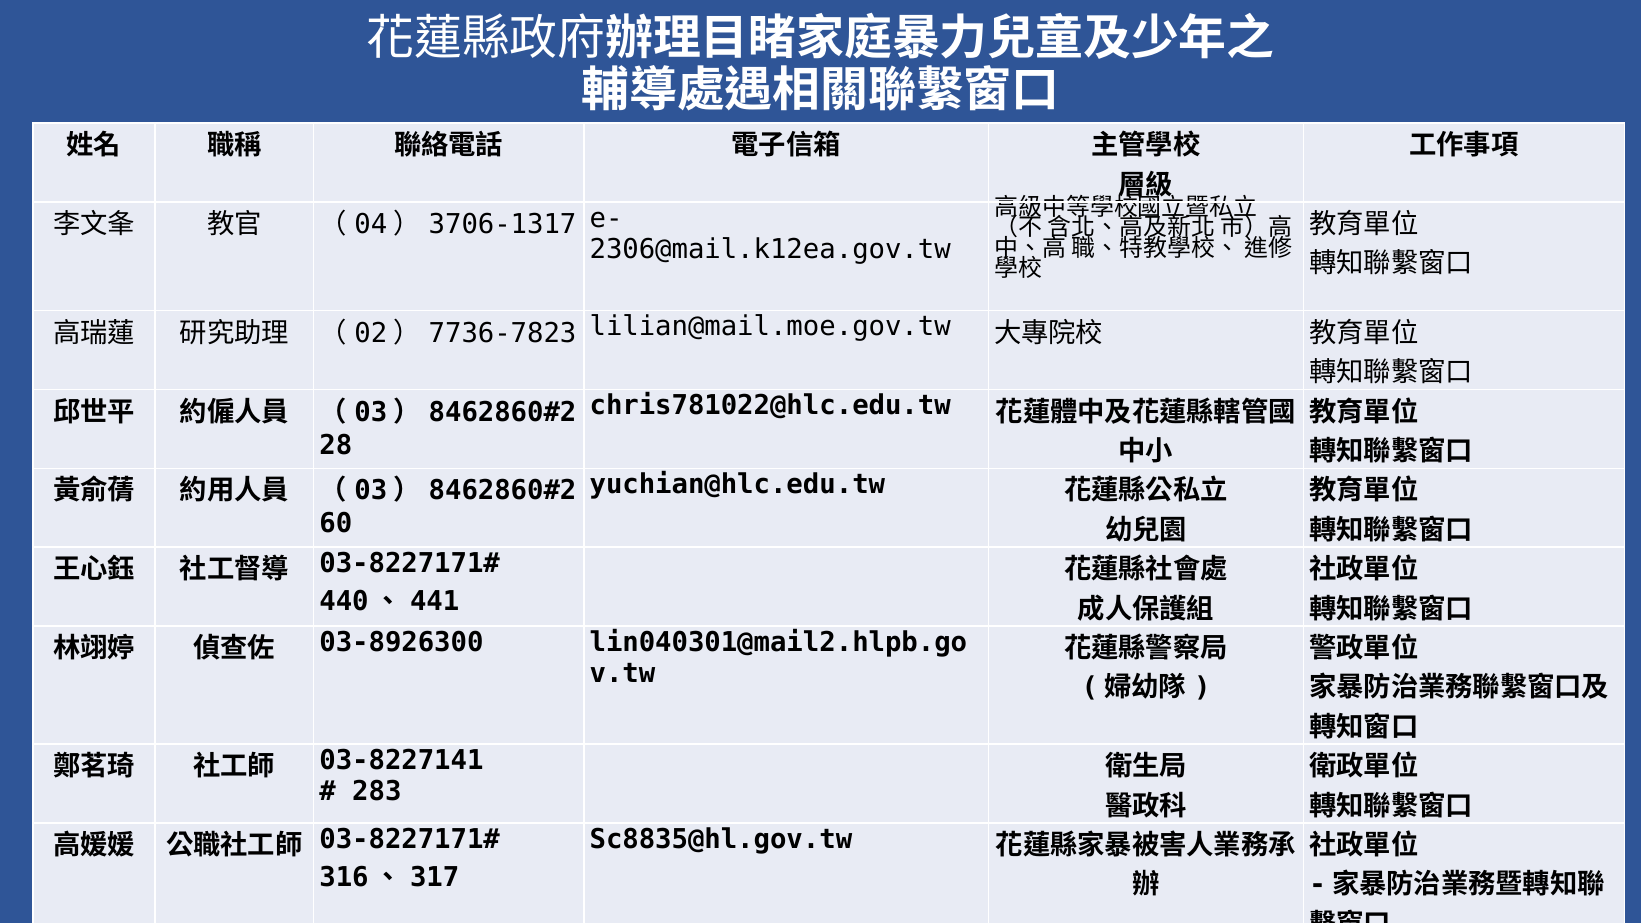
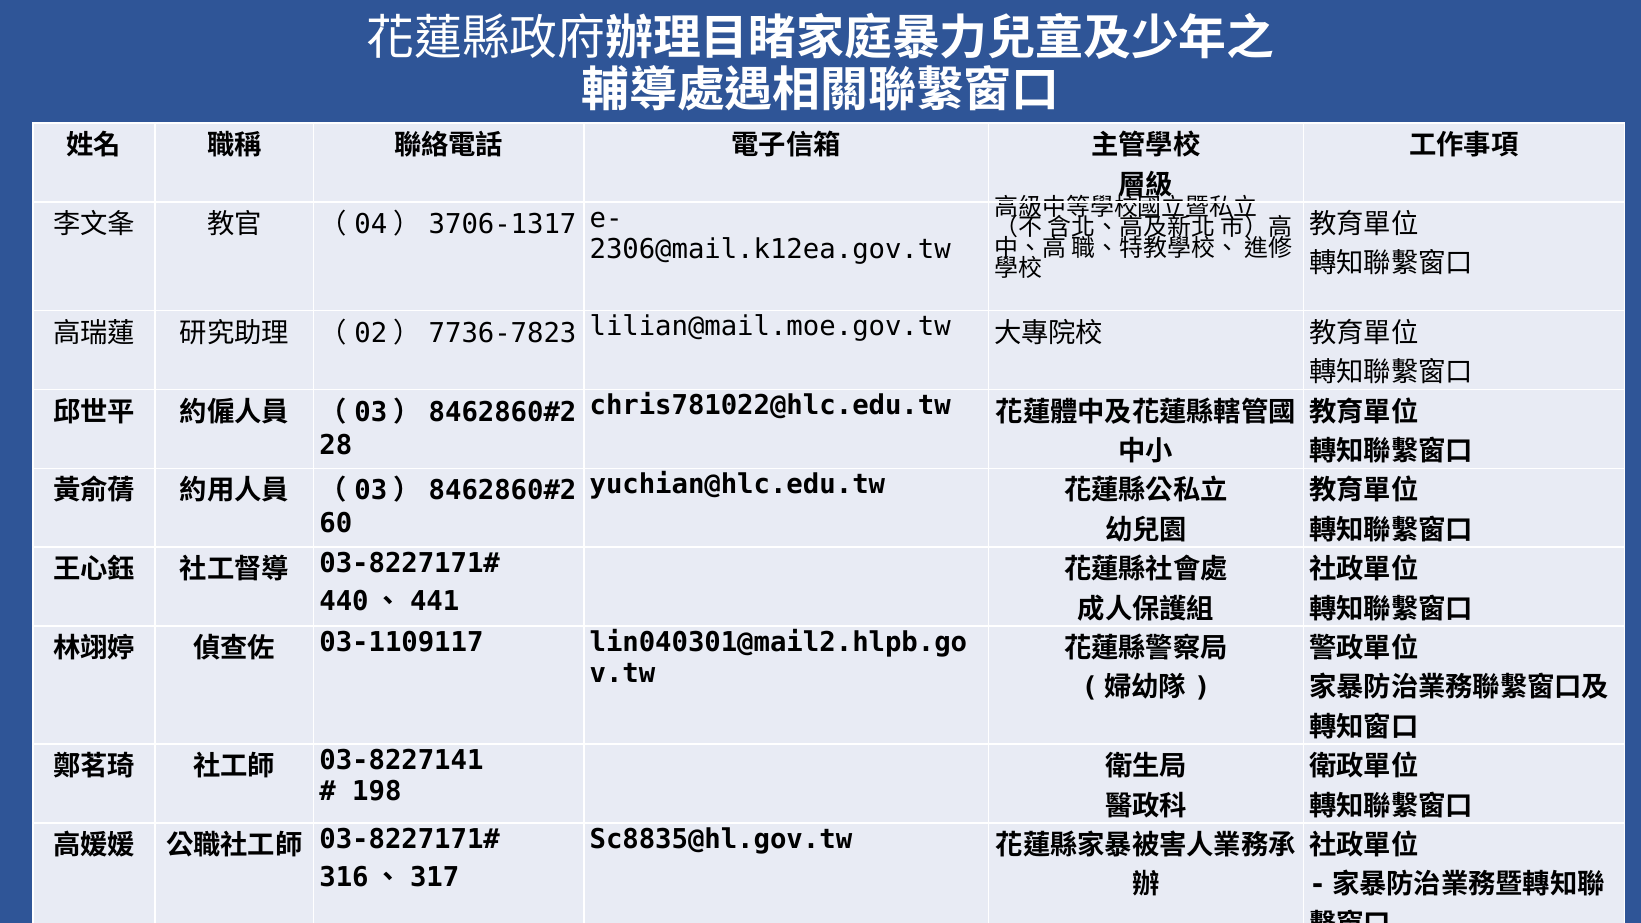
03-8926300: 03-8926300 -> 03-1109117
283: 283 -> 198
